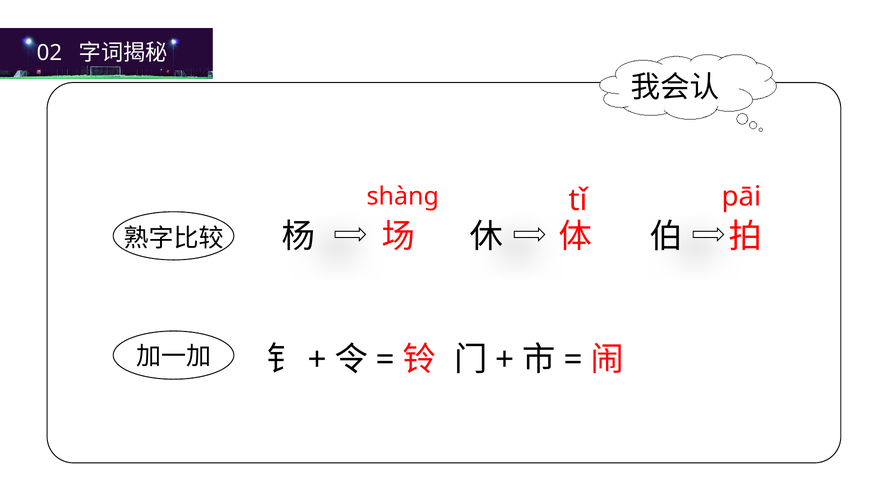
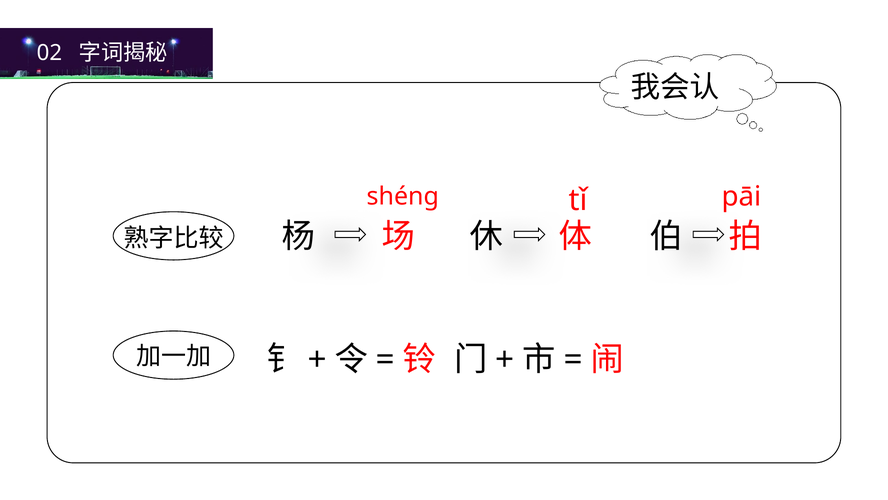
shànɡ: shànɡ -> shénɡ
